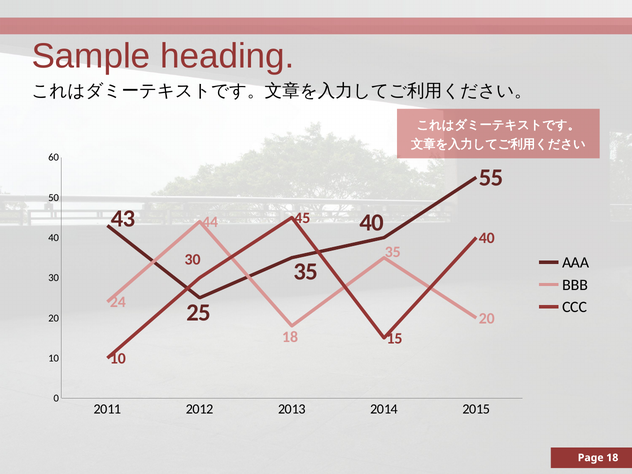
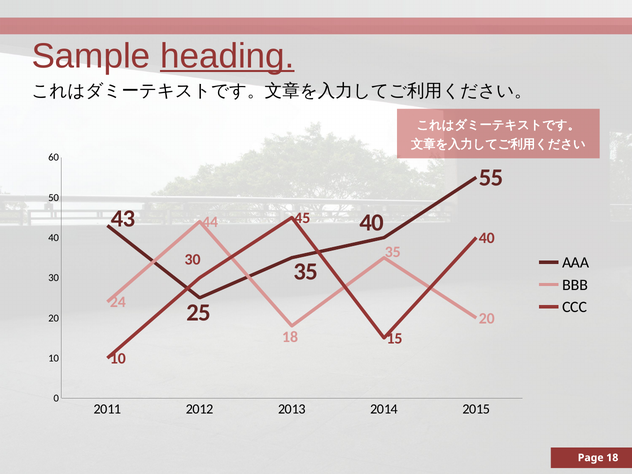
heading underline: none -> present
